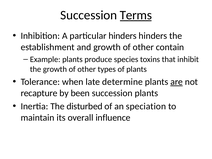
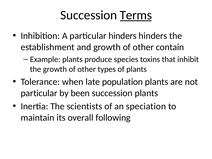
determine: determine -> population
are underline: present -> none
recapture at (39, 93): recapture -> particular
disturbed: disturbed -> scientists
influence: influence -> following
